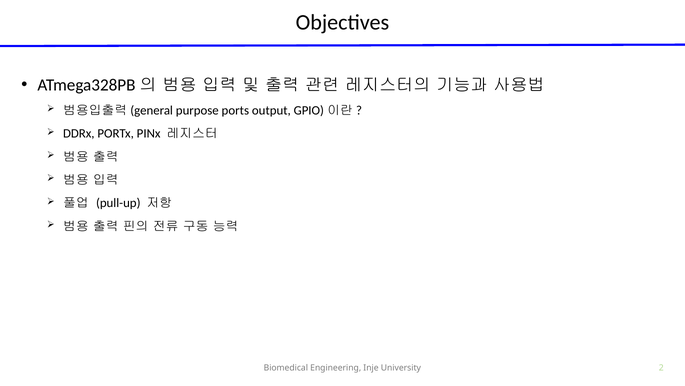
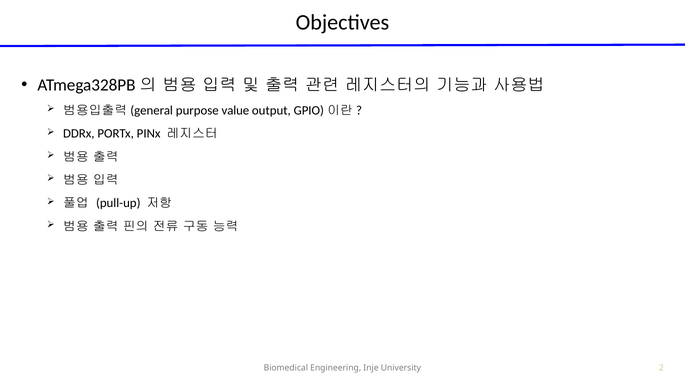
ports: ports -> value
